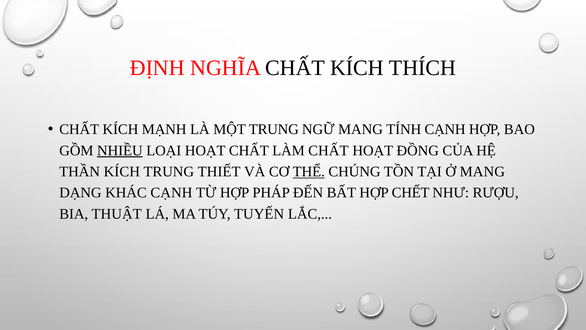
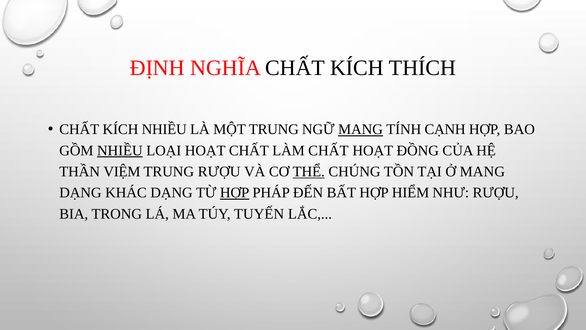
KÍCH MẠNH: MẠNH -> NHIỀU
MANG at (361, 129) underline: none -> present
THẦN KÍCH: KÍCH -> VIỆM
TRUNG THIẾT: THIẾT -> RƯỢU
KHÁC CẠNH: CẠNH -> DẠNG
HỢP at (235, 193) underline: none -> present
CHẾT: CHẾT -> HIỂM
THUẬT: THUẬT -> TRONG
